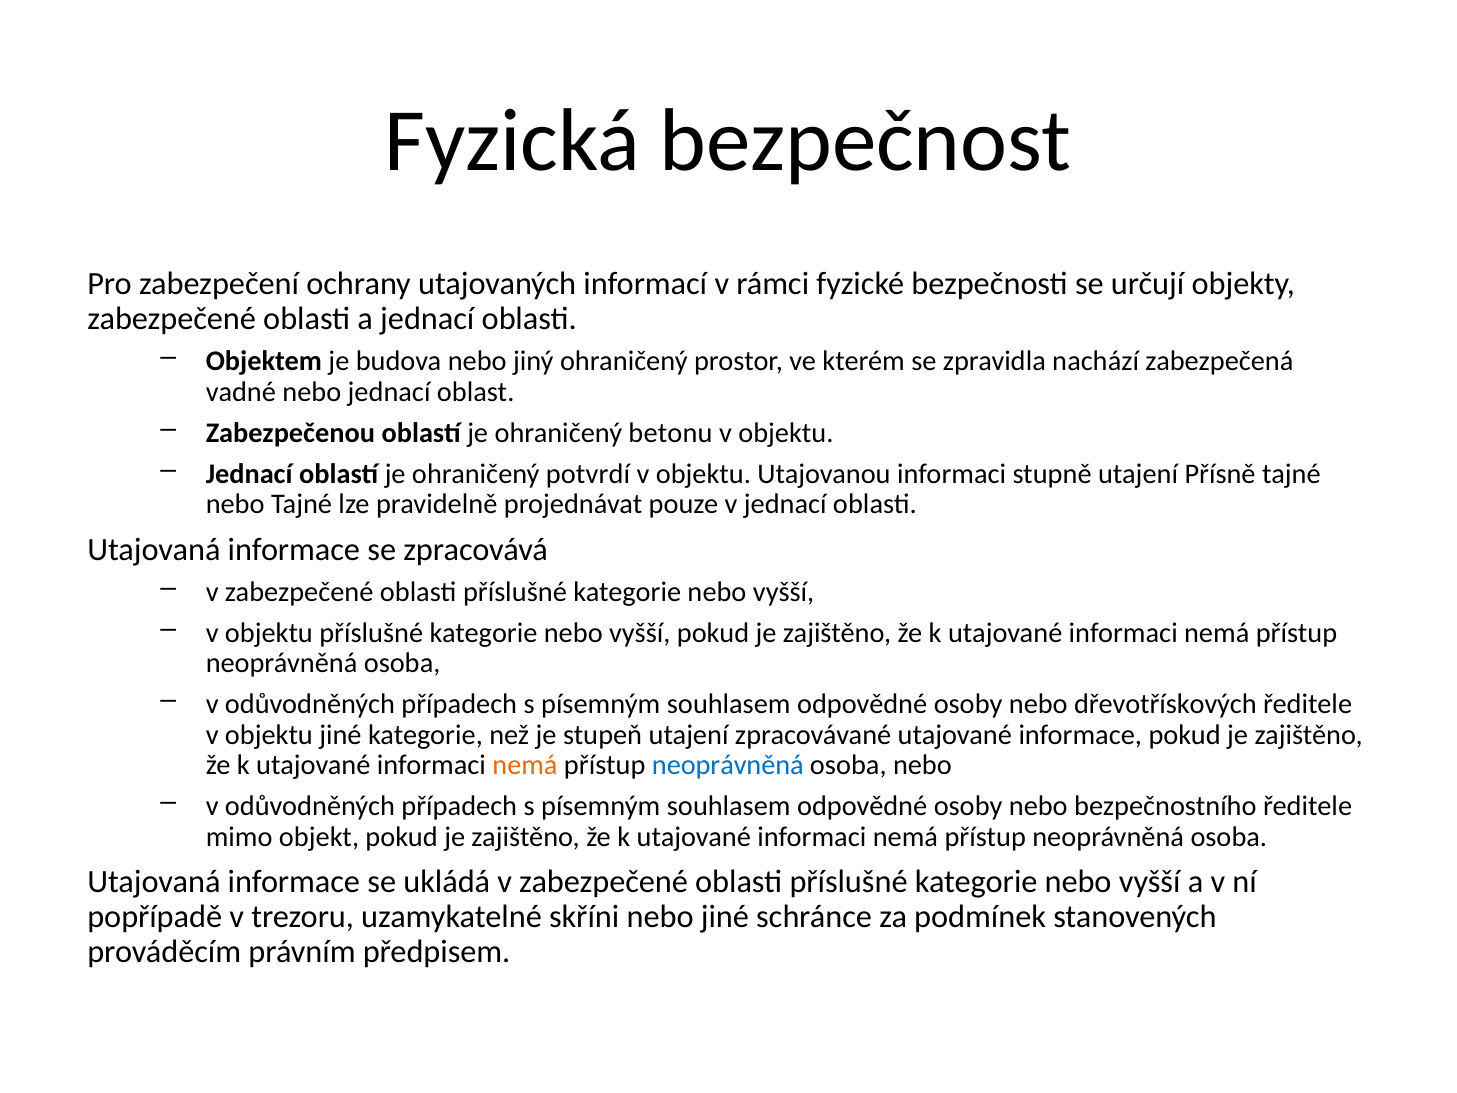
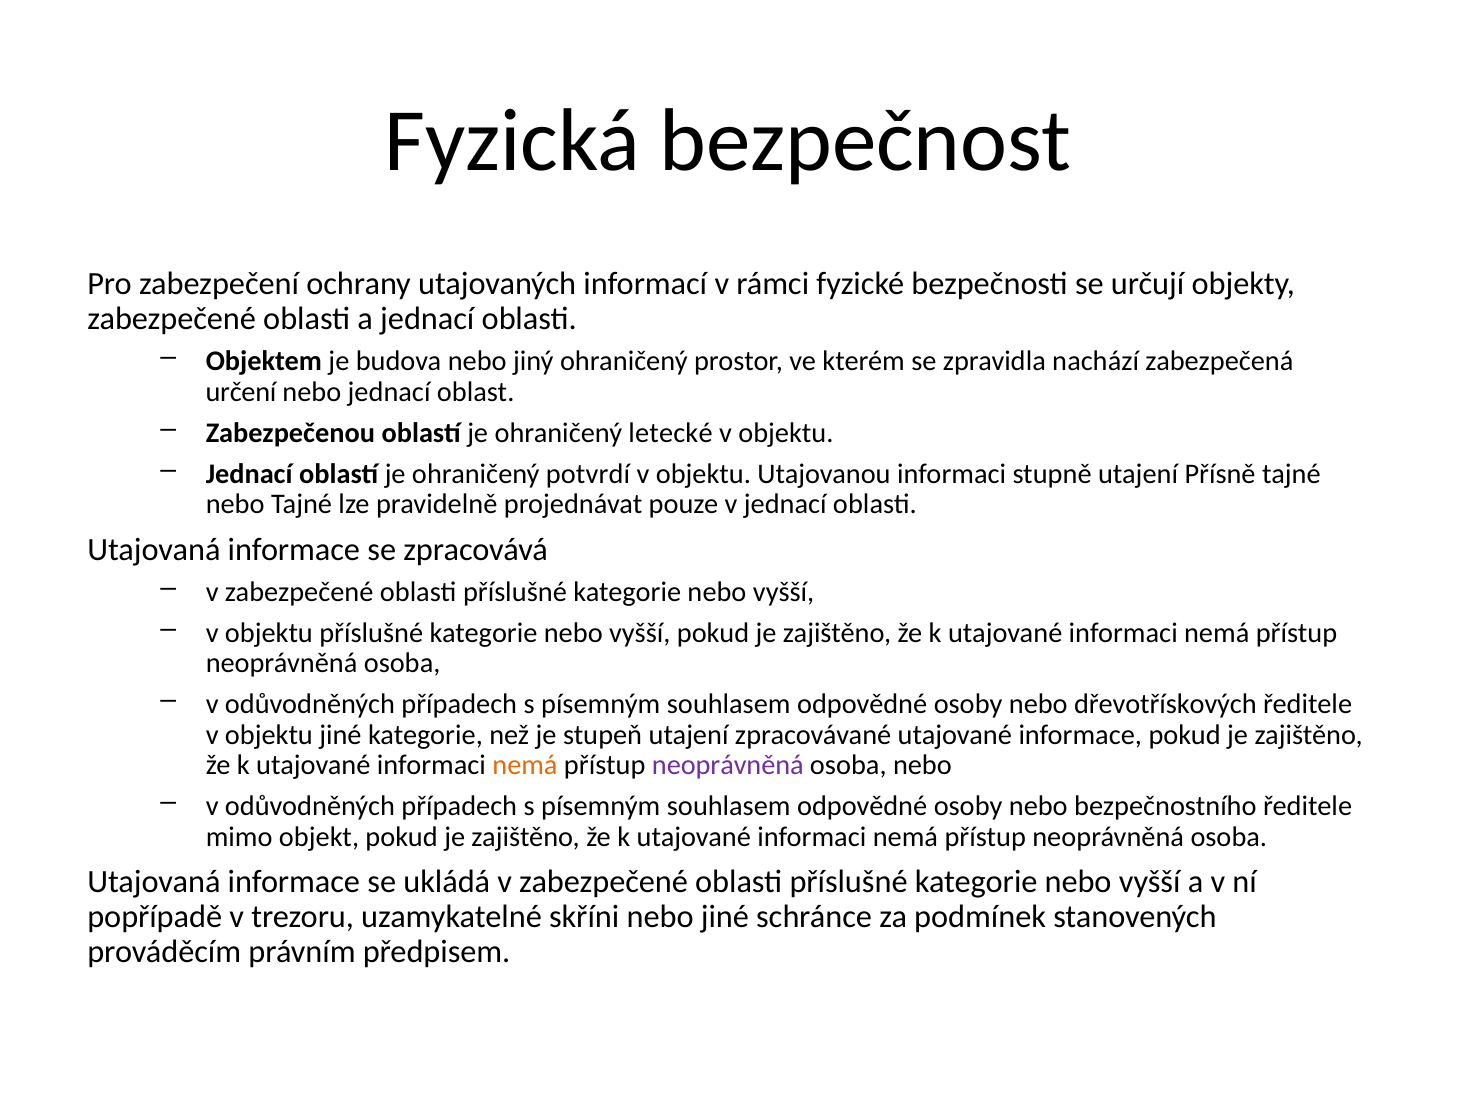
vadné: vadné -> určení
betonu: betonu -> letecké
neoprávněná at (728, 765) colour: blue -> purple
